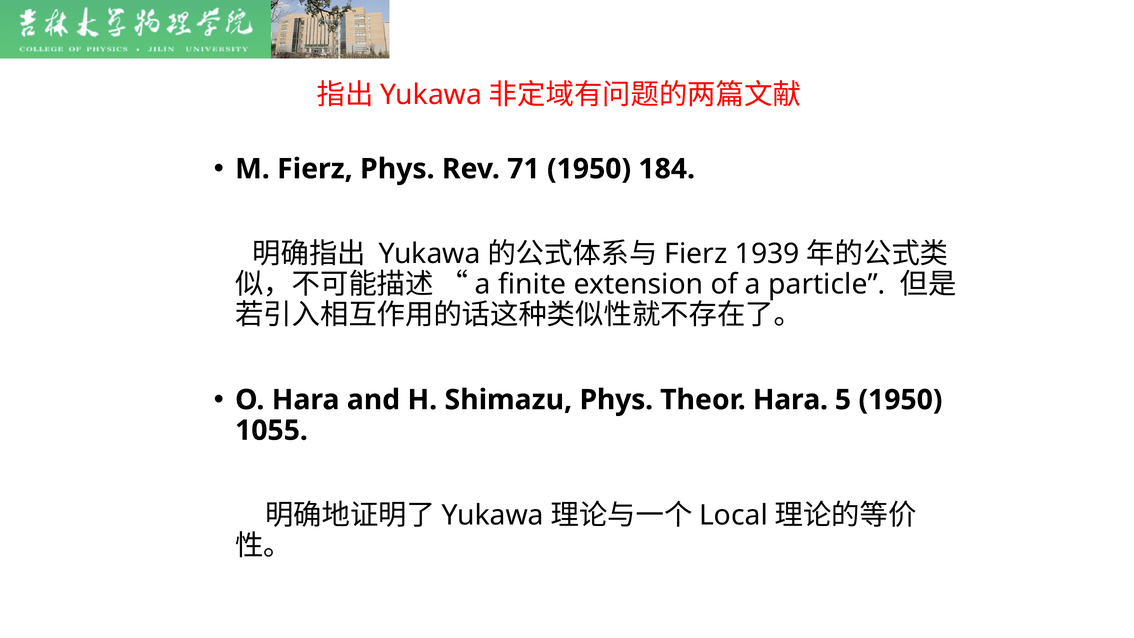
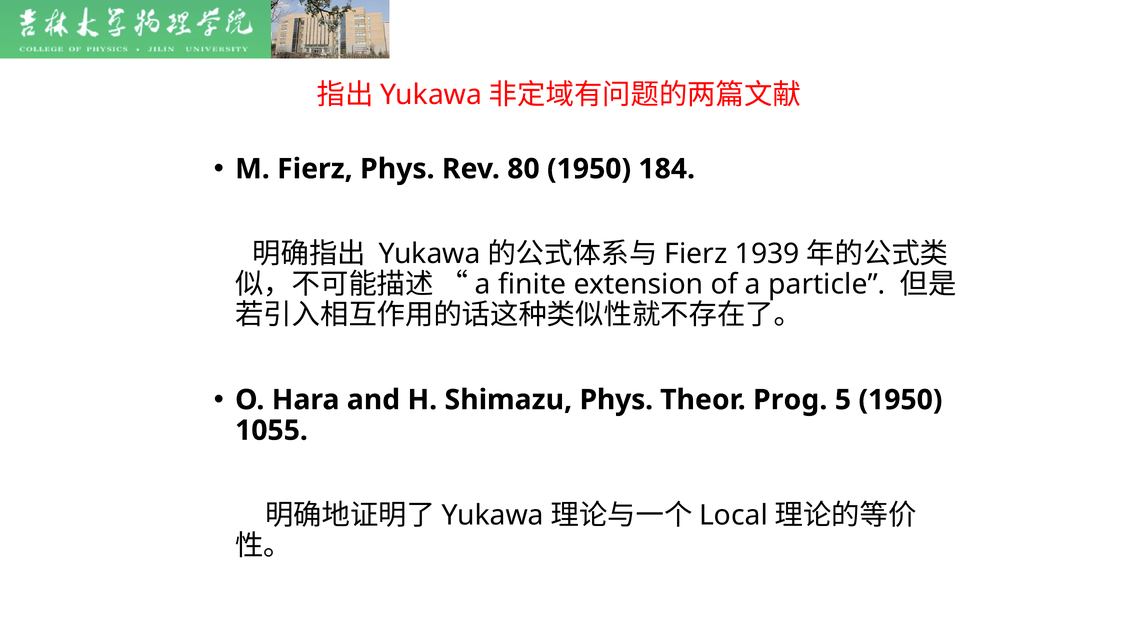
71: 71 -> 80
Theor Hara: Hara -> Prog
